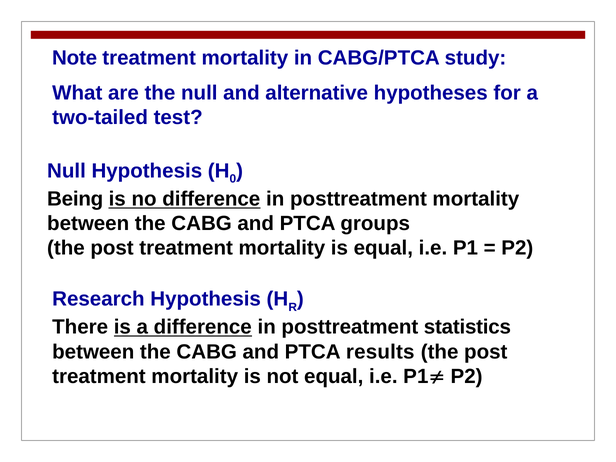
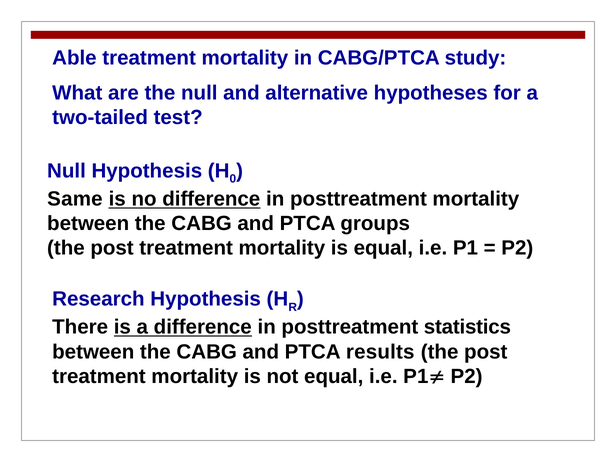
Note: Note -> Able
Being: Being -> Same
